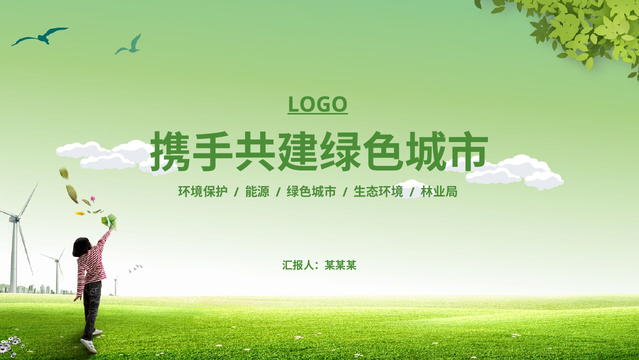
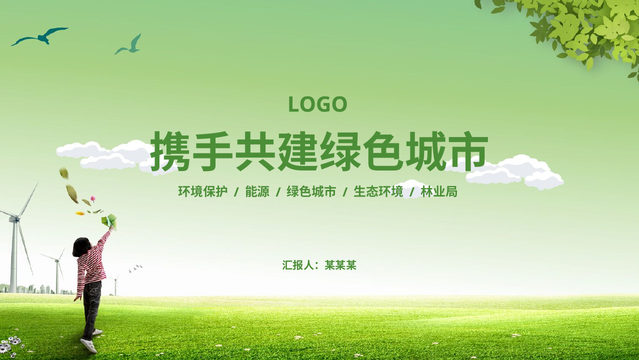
LOGO underline: present -> none
